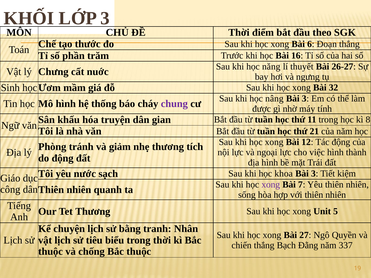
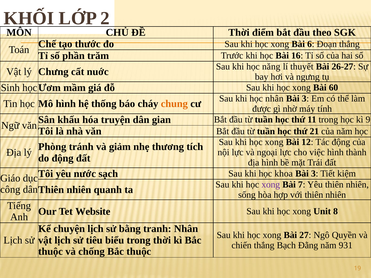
LỚP 3: 3 -> 2
32: 32 -> 60
học nâng: nâng -> nhân
chung colour: purple -> orange
8: 8 -> 9
Tet Thương: Thương -> Website
5: 5 -> 8
337: 337 -> 931
